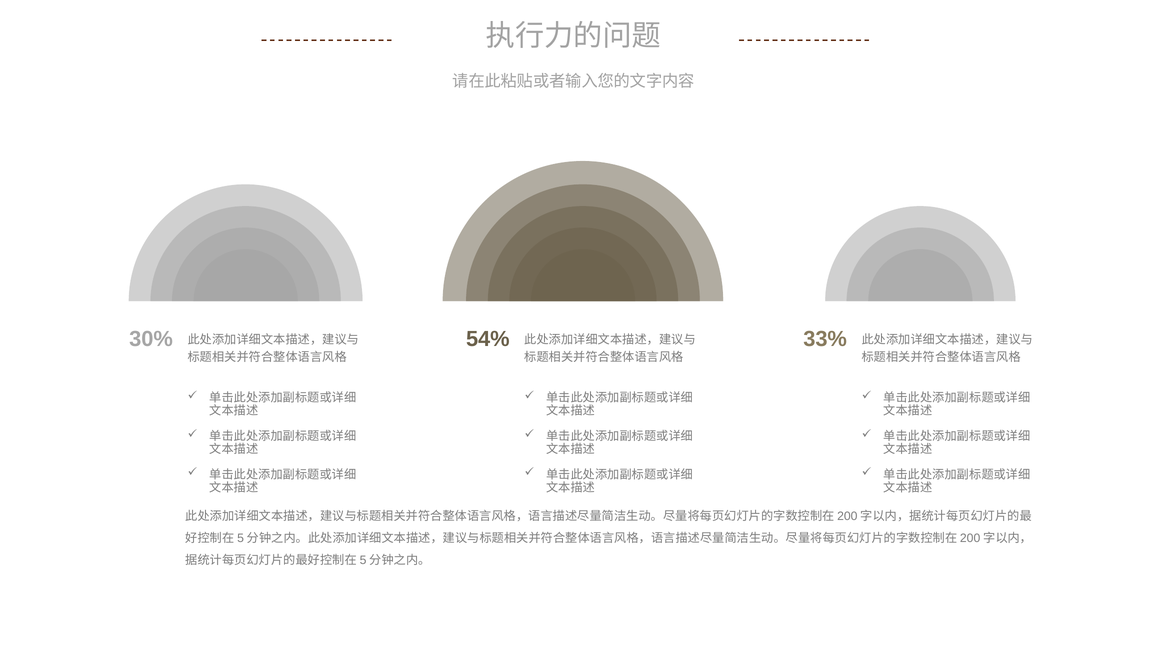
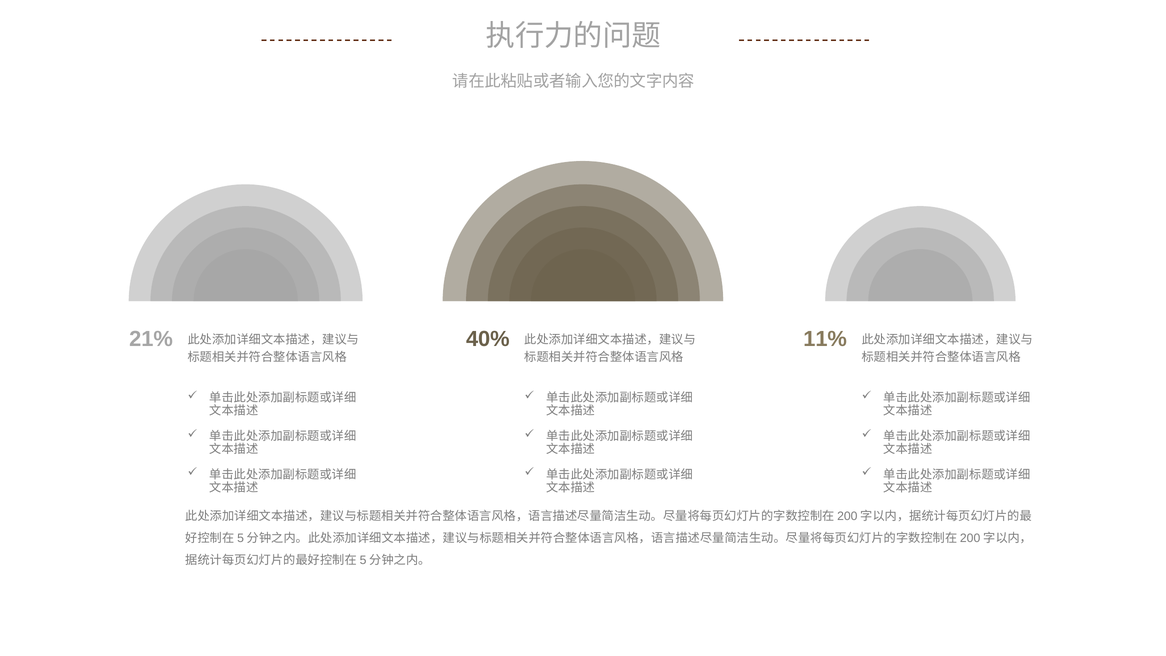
30%: 30% -> 21%
54%: 54% -> 40%
33%: 33% -> 11%
